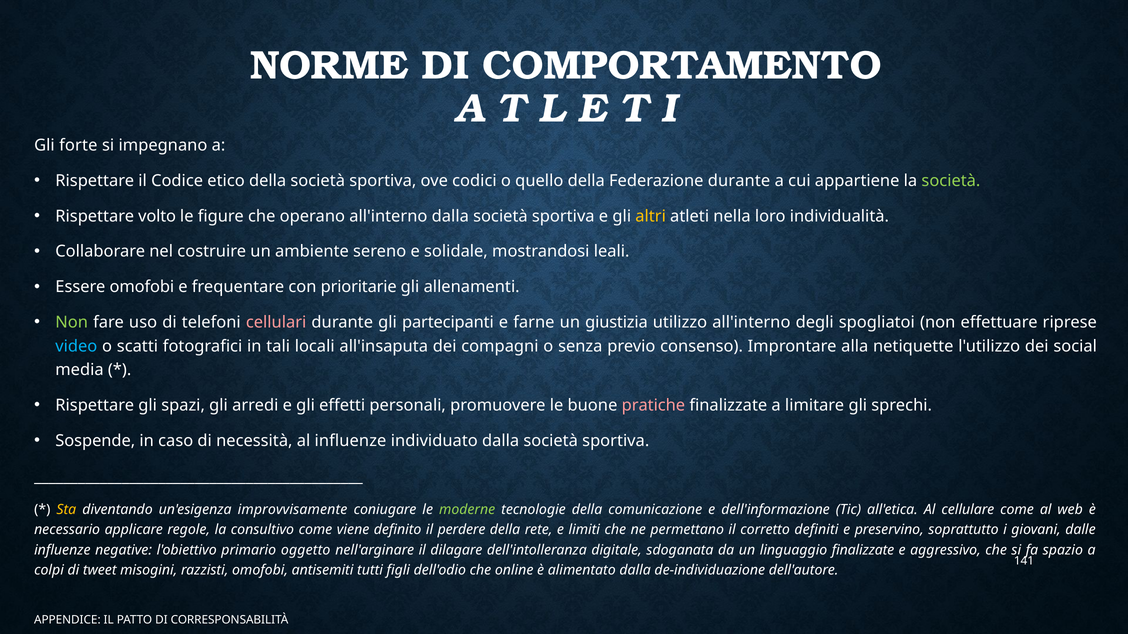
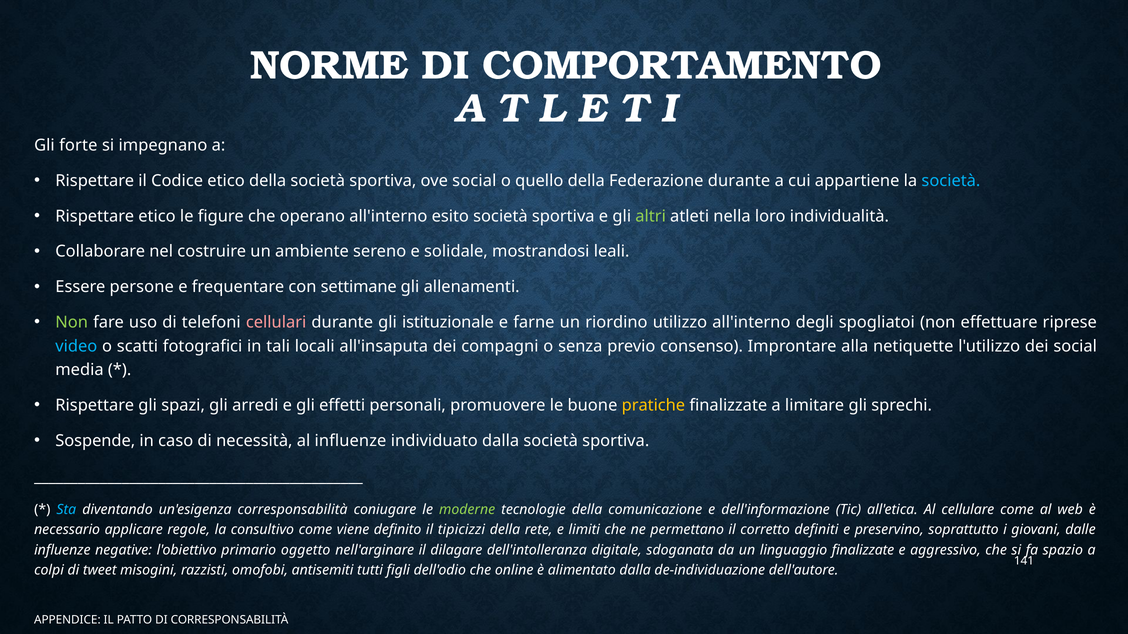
ove codici: codici -> social
società at (951, 181) colour: light green -> light blue
Rispettare volto: volto -> etico
all'interno dalla: dalla -> esito
altri colour: yellow -> light green
Essere omofobi: omofobi -> persone
prioritarie: prioritarie -> settimane
partecipanti: partecipanti -> istituzionale
giustizia: giustizia -> riordino
pratiche colour: pink -> yellow
Sta colour: yellow -> light blue
un'esigenza improvvisamente: improvvisamente -> corresponsabilità
perdere: perdere -> tipicizzi
